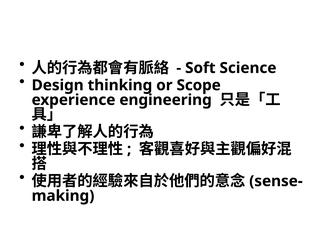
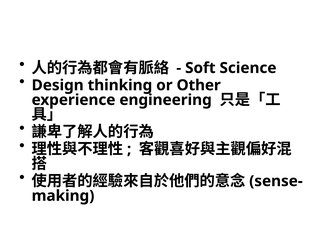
Scope: Scope -> Other
